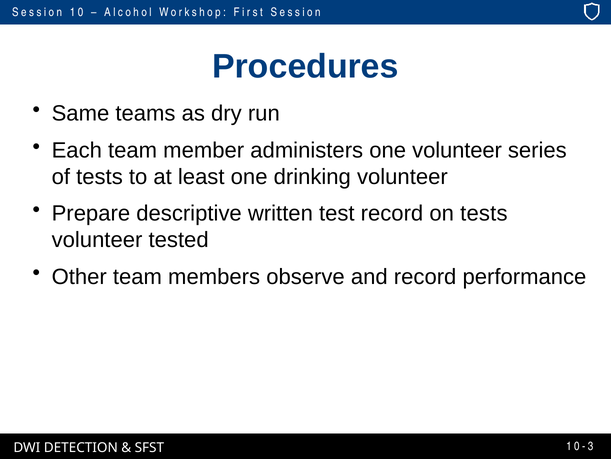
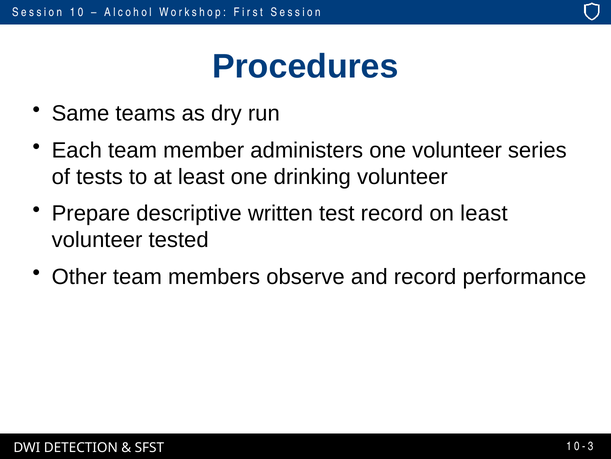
on tests: tests -> least
